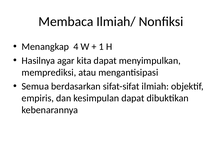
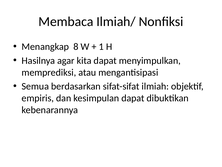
4: 4 -> 8
